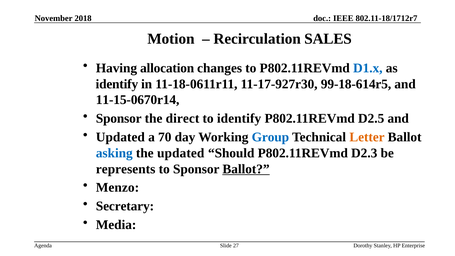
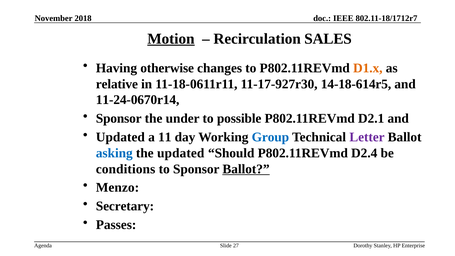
Motion underline: none -> present
allocation: allocation -> otherwise
D1.x colour: blue -> orange
identify at (117, 84): identify -> relative
99-18-614r5: 99-18-614r5 -> 14-18-614r5
11-15-0670r14: 11-15-0670r14 -> 11-24-0670r14
direct: direct -> under
to identify: identify -> possible
D2.5: D2.5 -> D2.1
70: 70 -> 11
Letter colour: orange -> purple
D2.3: D2.3 -> D2.4
represents: represents -> conditions
Media: Media -> Passes
